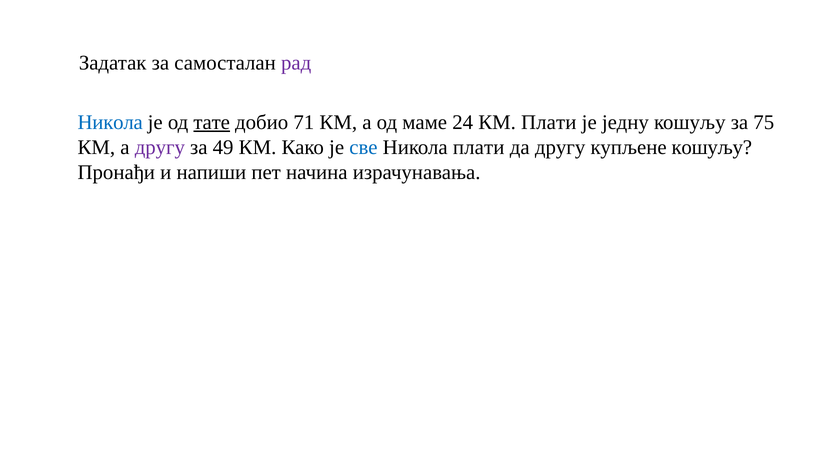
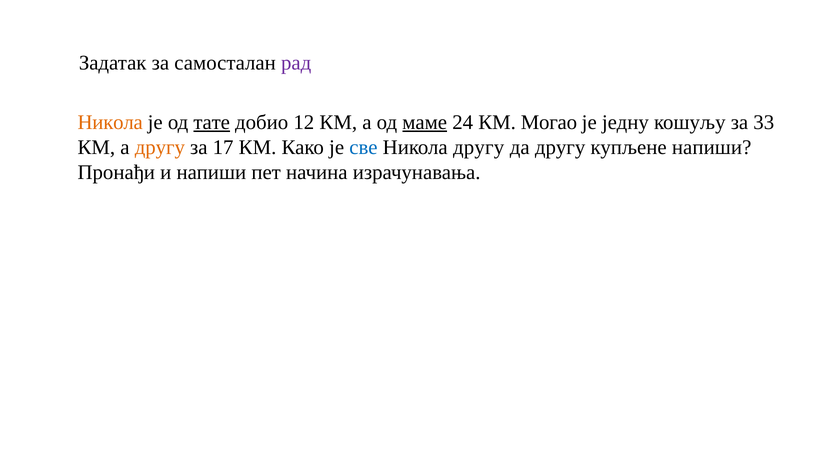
Никола at (110, 123) colour: blue -> orange
71: 71 -> 12
маме underline: none -> present
КМ Плати: Плати -> Могао
75: 75 -> 33
другу at (160, 148) colour: purple -> orange
49: 49 -> 17
Никола плати: плати -> другу
купљене кошуљу: кошуљу -> напиши
